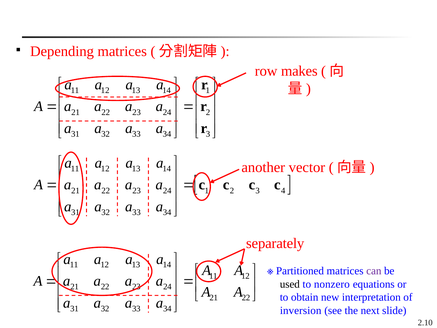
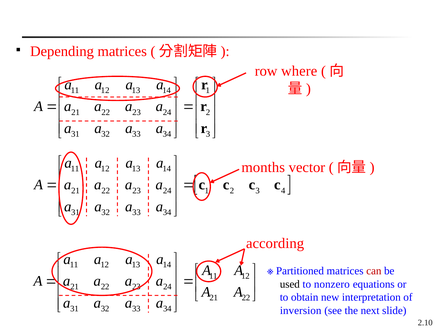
makes: makes -> where
another: another -> months
separately: separately -> according
can colour: purple -> red
